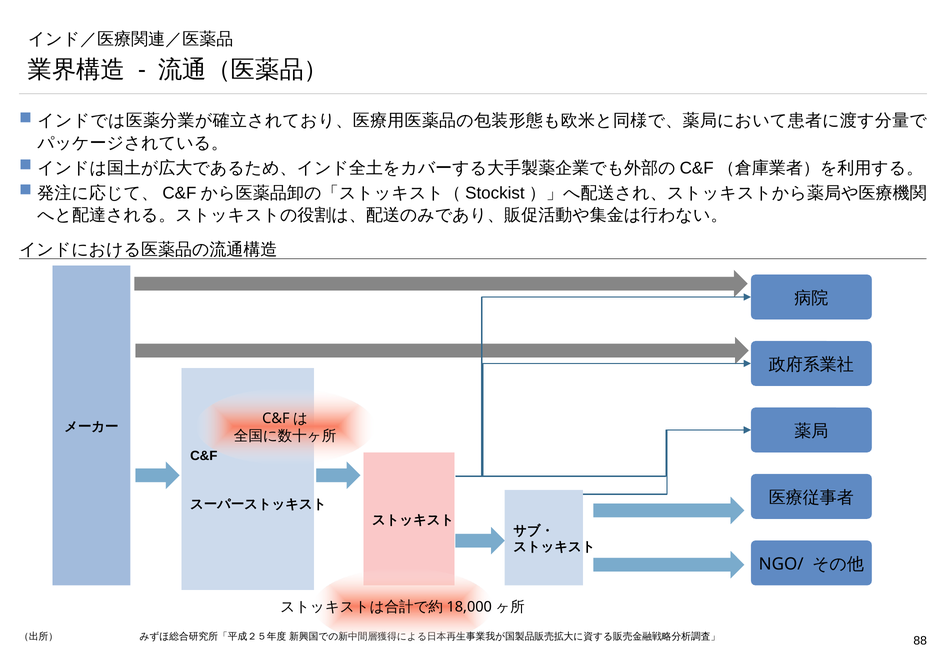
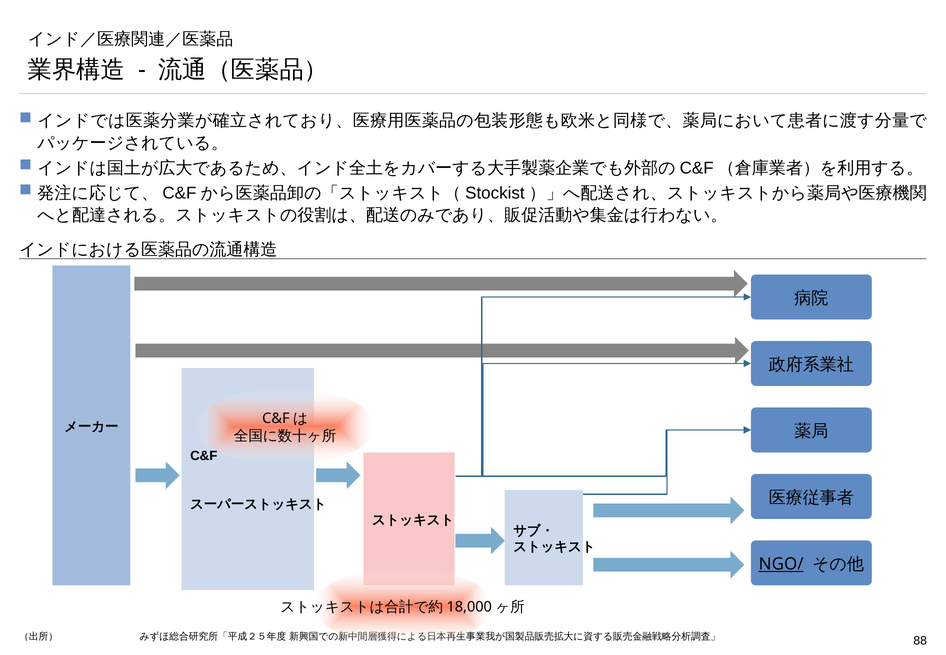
NGO/ underline: none -> present
